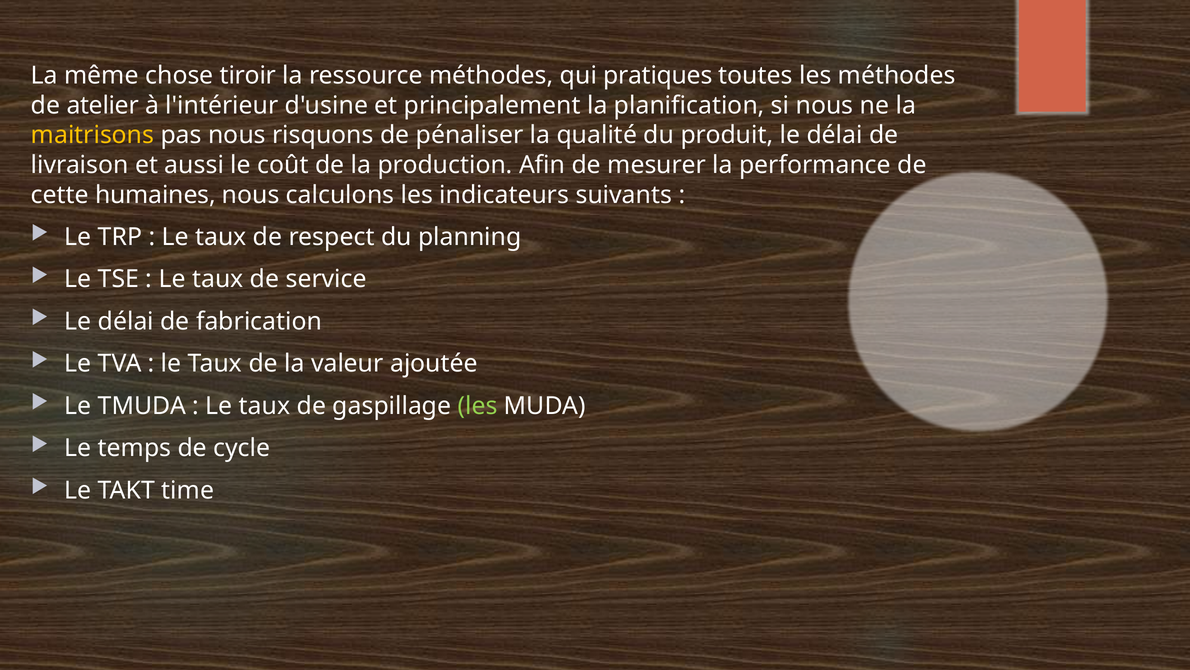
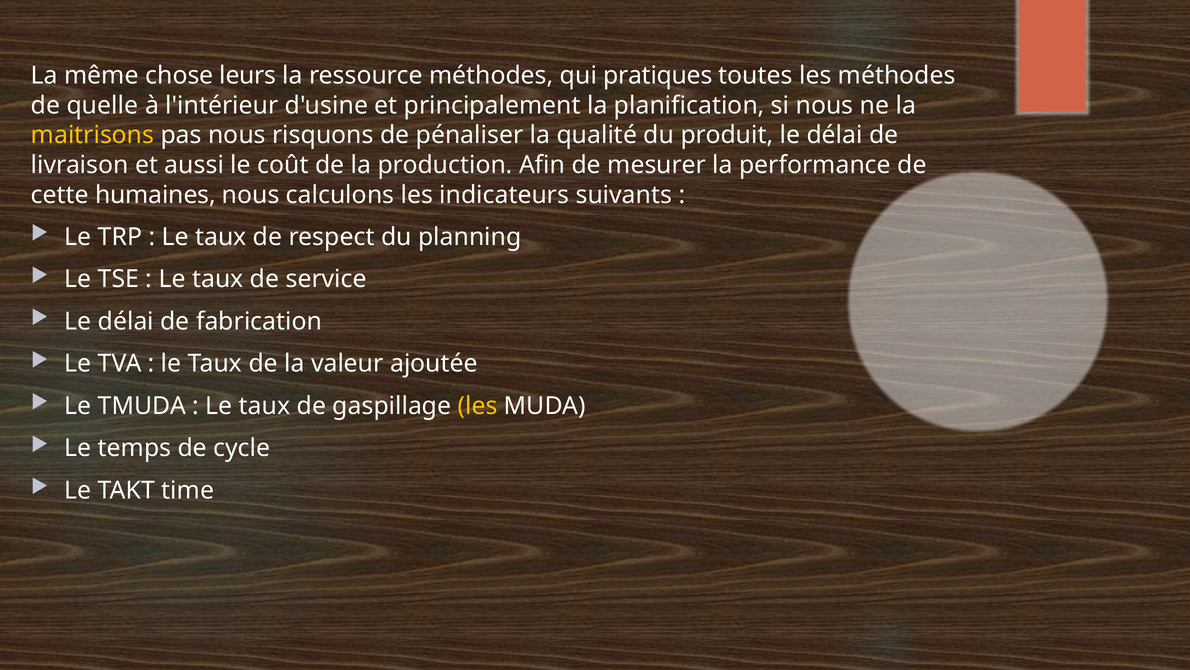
tiroir: tiroir -> leurs
atelier: atelier -> quelle
les at (478, 406) colour: light green -> yellow
